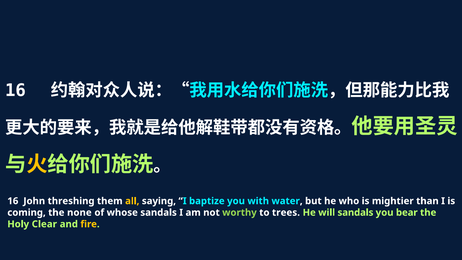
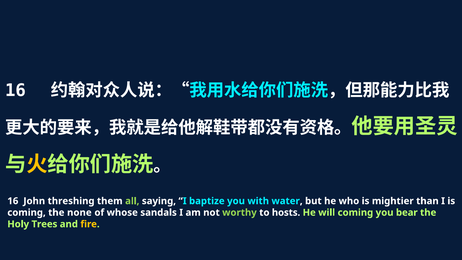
all colour: yellow -> light green
trees: trees -> hosts
will sandals: sandals -> coming
Clear: Clear -> Trees
